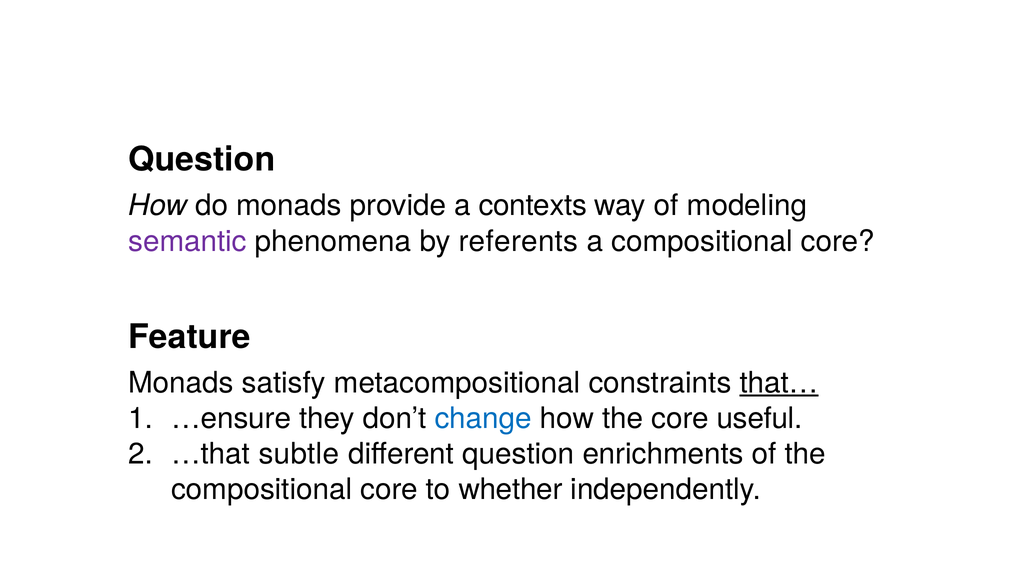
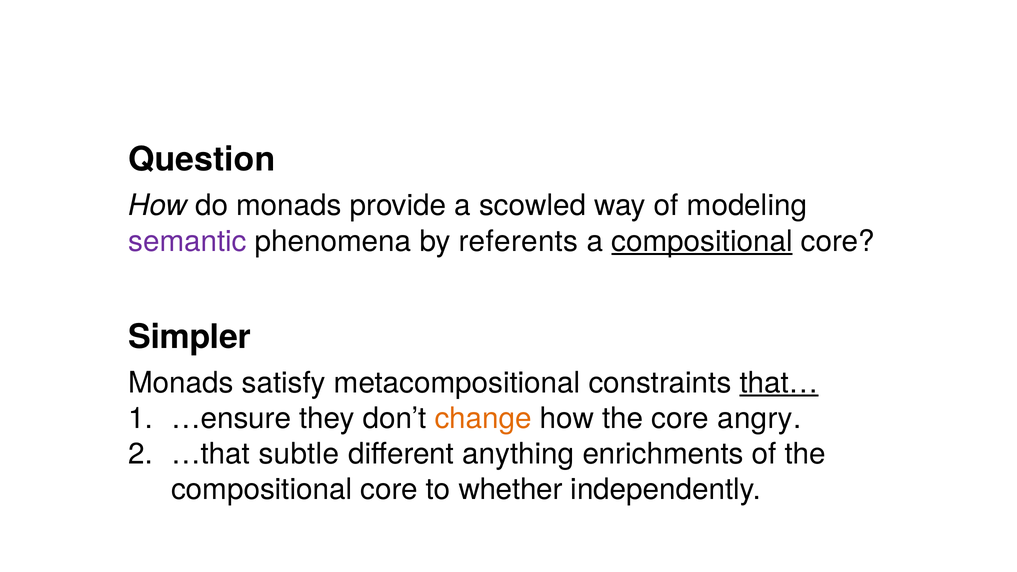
contexts: contexts -> scowled
compositional at (702, 241) underline: none -> present
Feature: Feature -> Simpler
change colour: blue -> orange
useful: useful -> angry
different question: question -> anything
